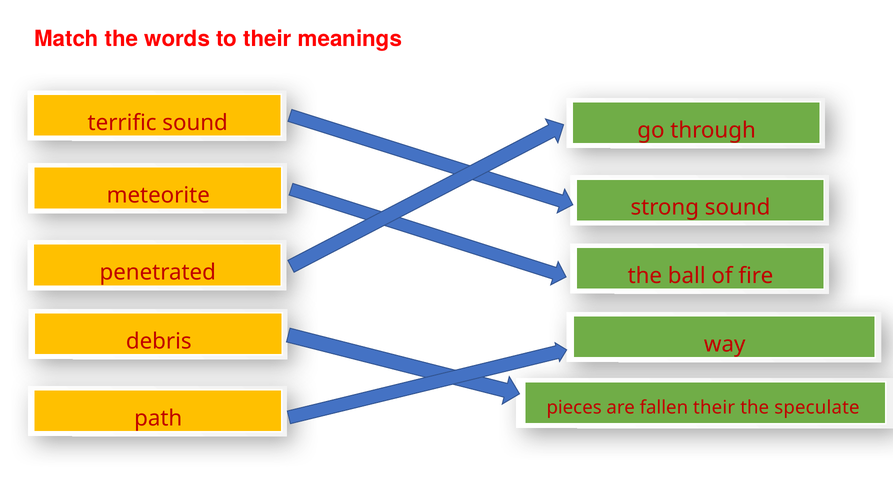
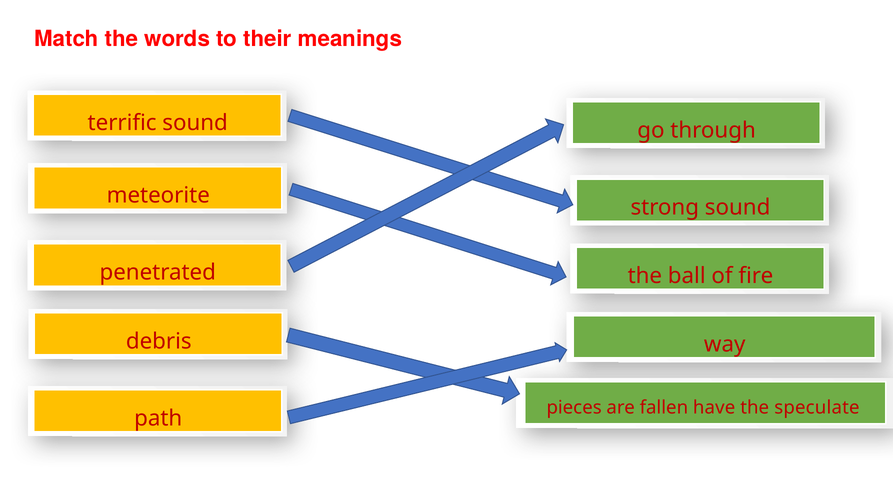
fallen their: their -> have
